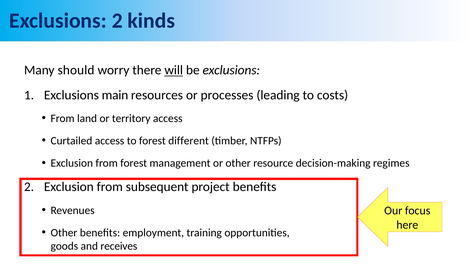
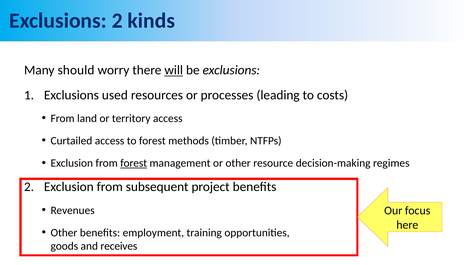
main: main -> used
different: different -> methods
forest at (134, 163) underline: none -> present
